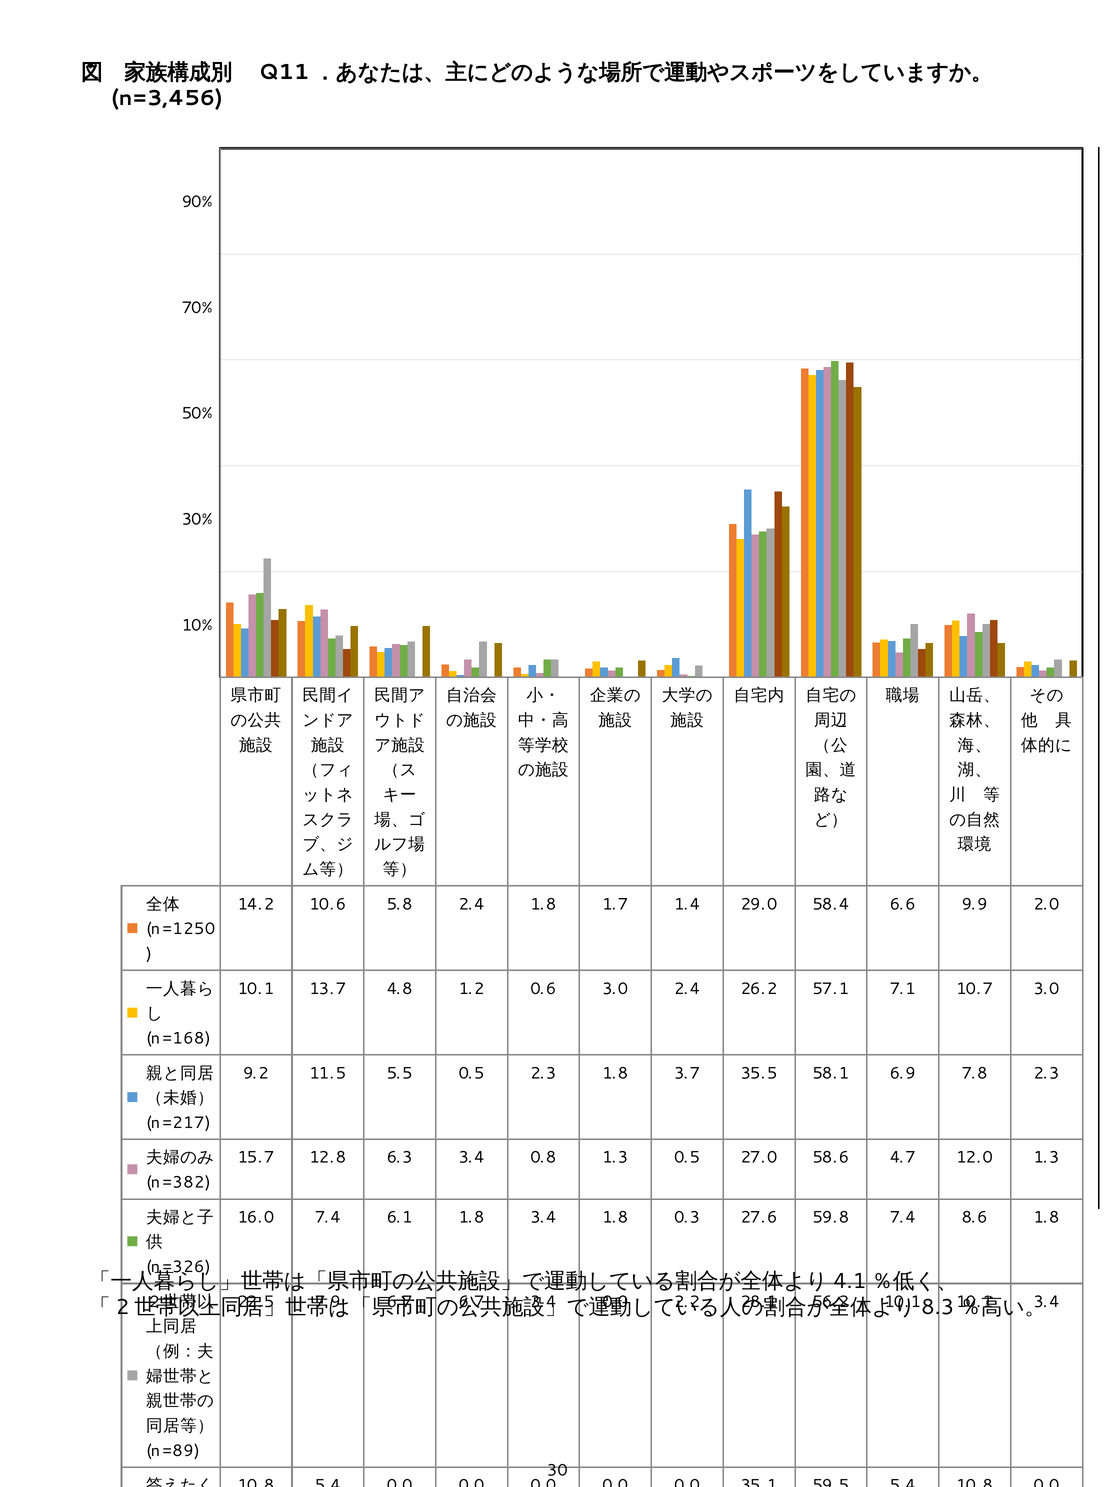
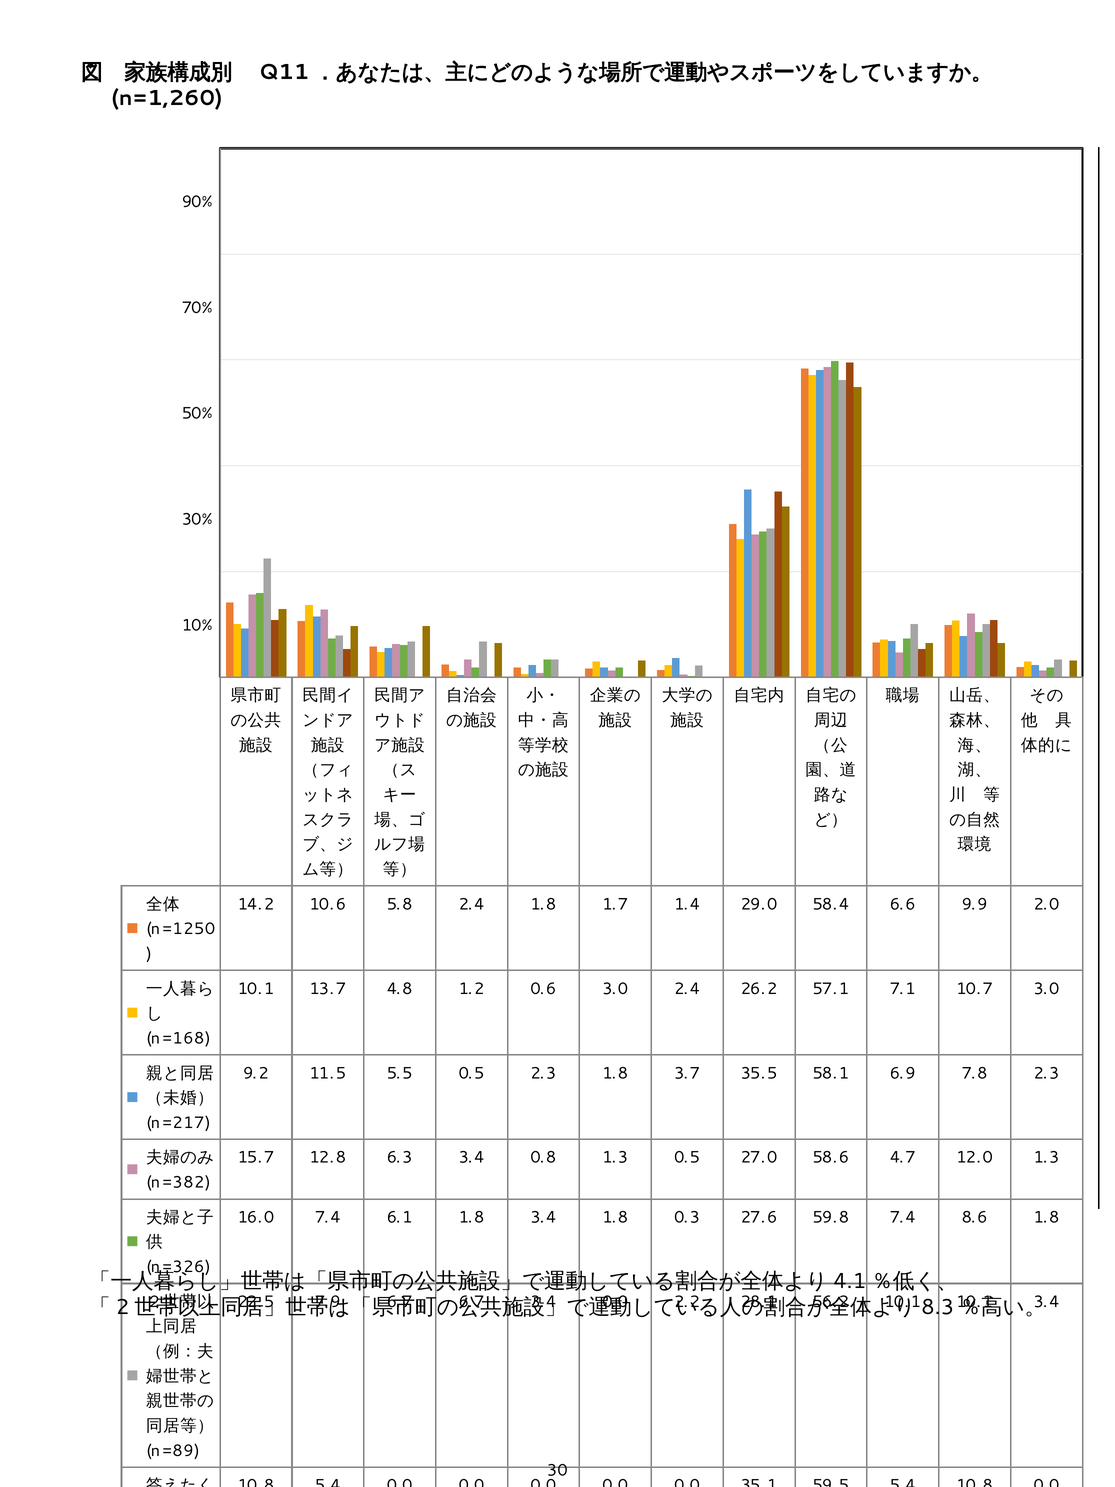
n=3,456: n=3,456 -> n=1,260
